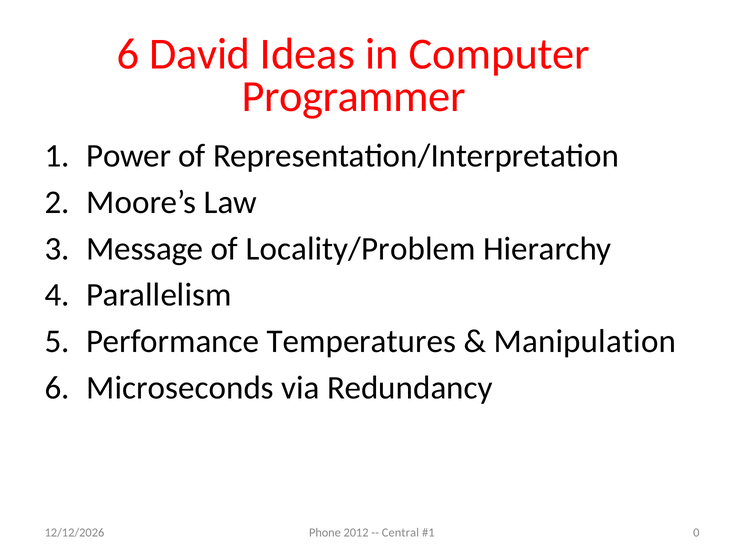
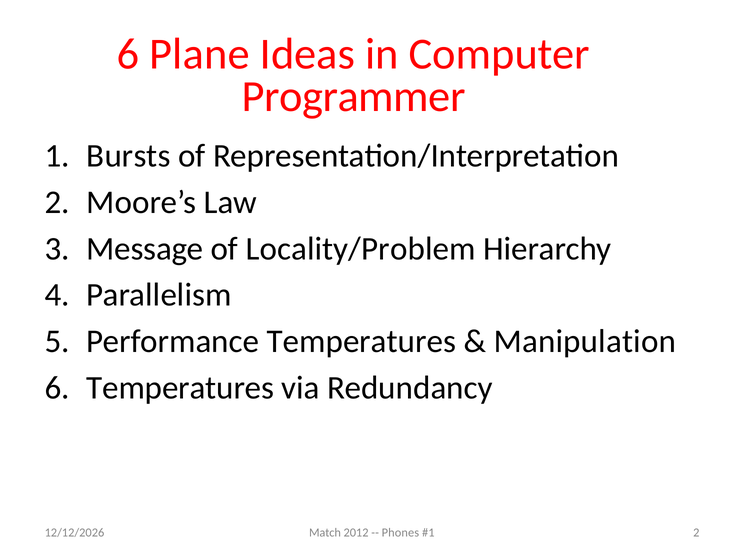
David: David -> Plane
Power: Power -> Bursts
6 Microseconds: Microseconds -> Temperatures
Phone: Phone -> Match
Central: Central -> Phones
0 at (696, 533): 0 -> 2
